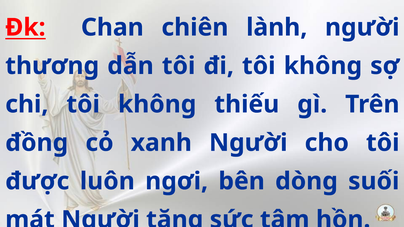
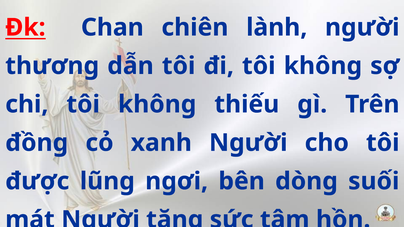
luôn: luôn -> lũng
